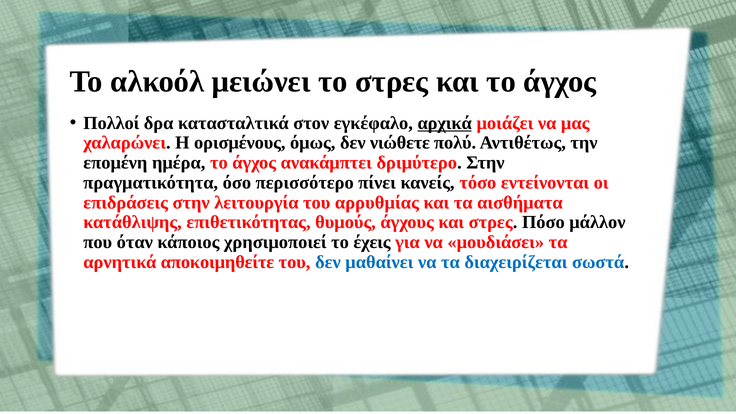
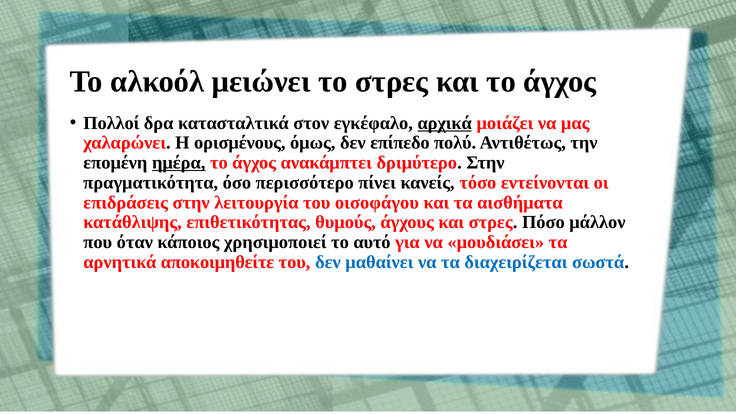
νιώθετε: νιώθετε -> επίπεδο
ημέρα underline: none -> present
αρρυθμίας: αρρυθμίας -> οισοφάγου
έχεις: έχεις -> αυτό
